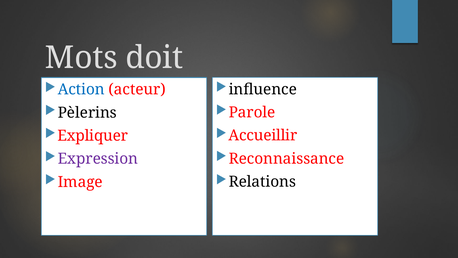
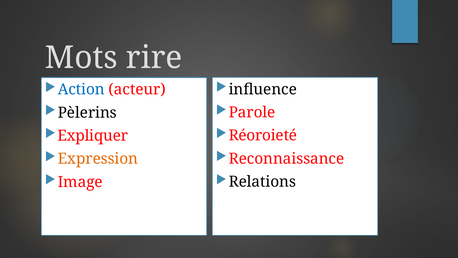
doit: doit -> rire
Accueillir: Accueillir -> Réoroieté
Expression colour: purple -> orange
